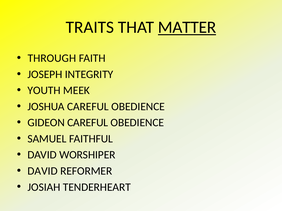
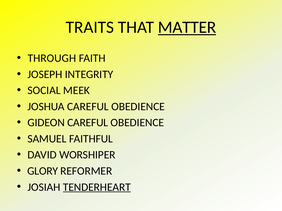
YOUTH: YOUTH -> SOCIAL
DAVID at (43, 171): DAVID -> GLORY
TENDERHEART underline: none -> present
